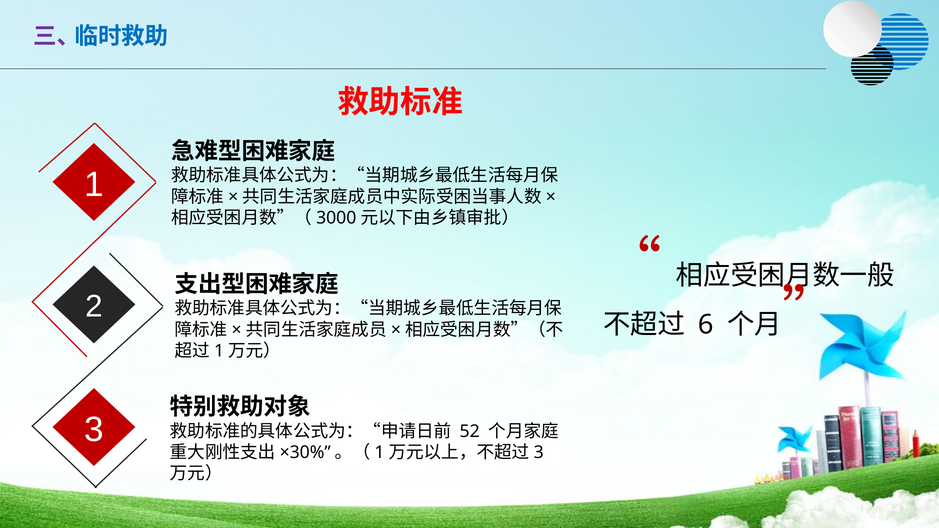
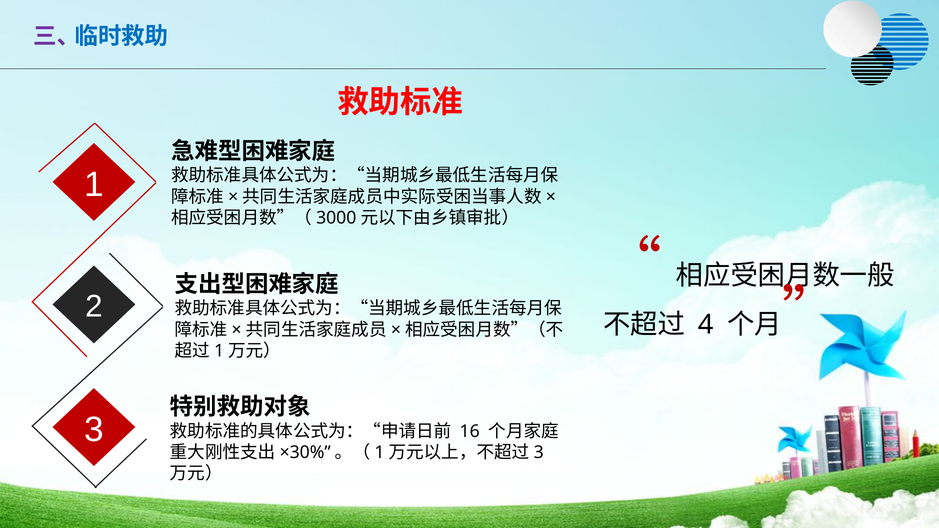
6: 6 -> 4
52: 52 -> 16
